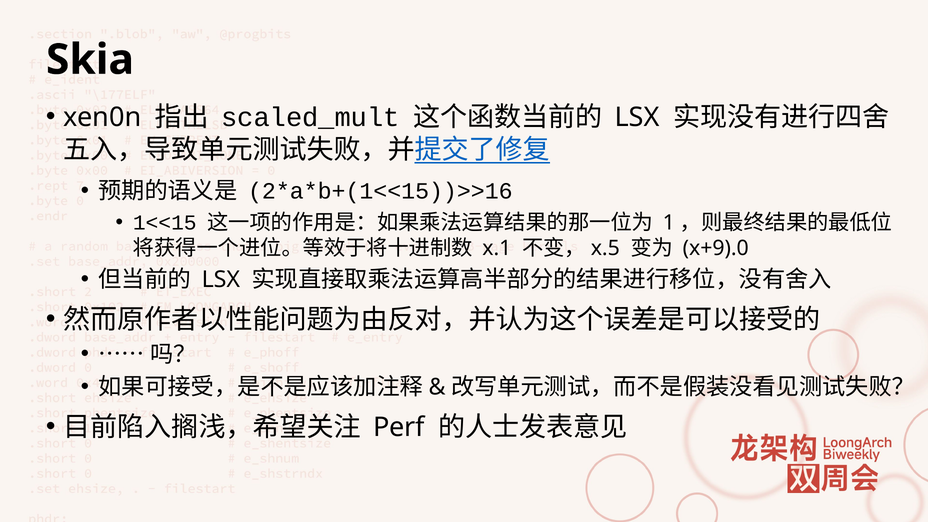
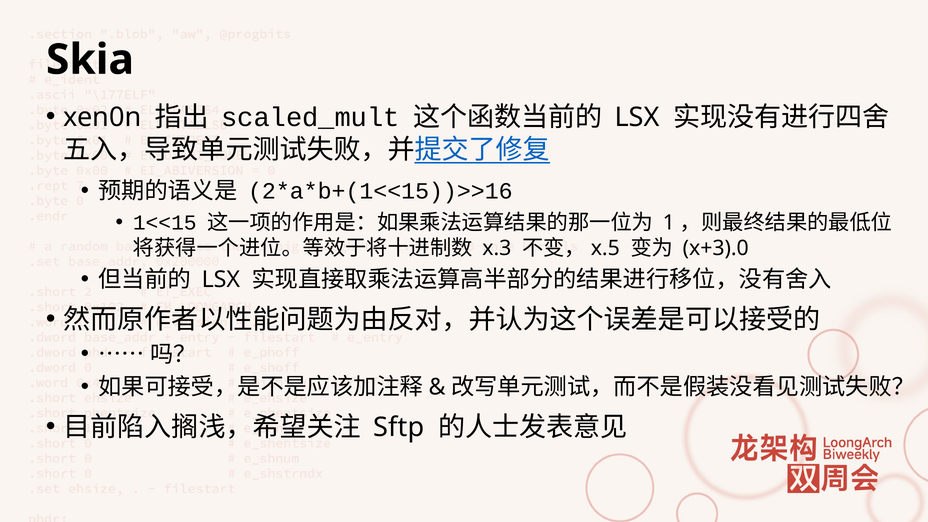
x.1: x.1 -> x.3
x+9).0: x+9).0 -> x+3).0
Perf: Perf -> Sftp
